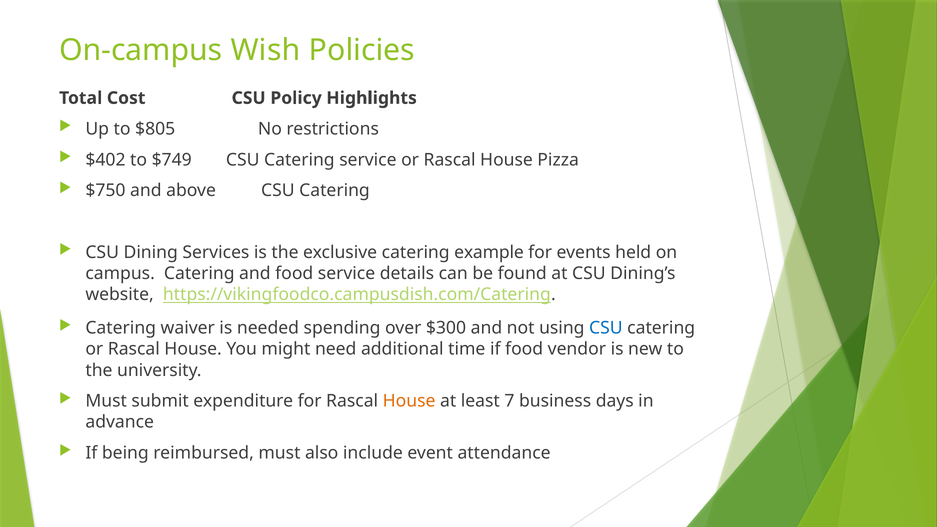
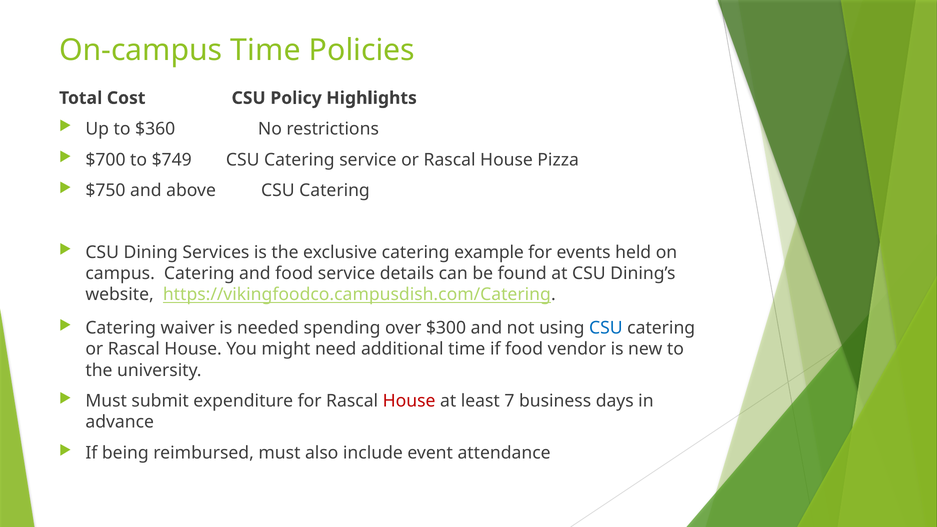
On-campus Wish: Wish -> Time
$805: $805 -> $360
$402: $402 -> $700
House at (409, 401) colour: orange -> red
